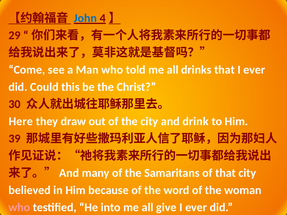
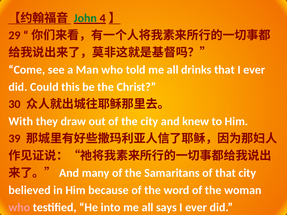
John colour: blue -> green
Here: Here -> With
drink: drink -> knew
give: give -> says
